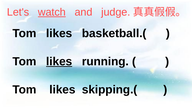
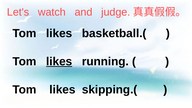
watch underline: present -> none
